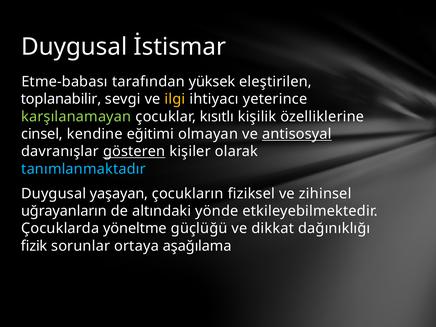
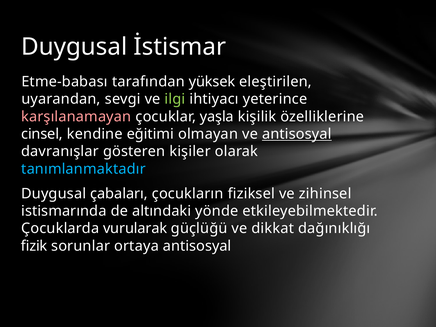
toplanabilir: toplanabilir -> uyarandan
ilgi colour: yellow -> light green
karşılanamayan colour: light green -> pink
kısıtlı: kısıtlı -> yaşla
gösteren underline: present -> none
yaşayan: yaşayan -> çabaları
uğrayanların: uğrayanların -> istismarında
yöneltme: yöneltme -> vurularak
ortaya aşağılama: aşağılama -> antisosyal
